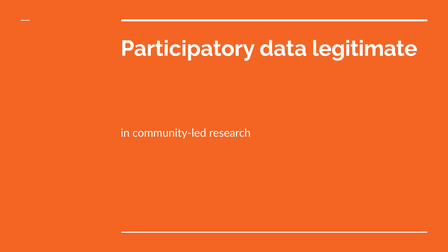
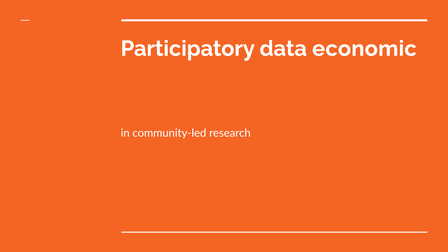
legitimate: legitimate -> economic
